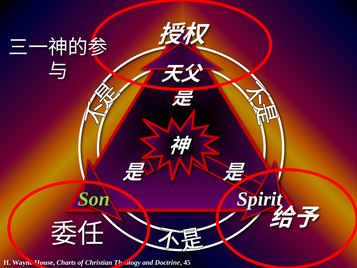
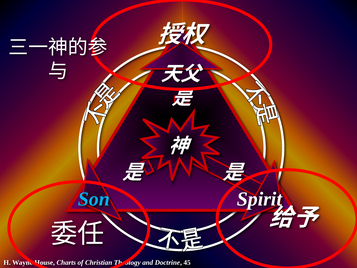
Son colour: light green -> light blue
